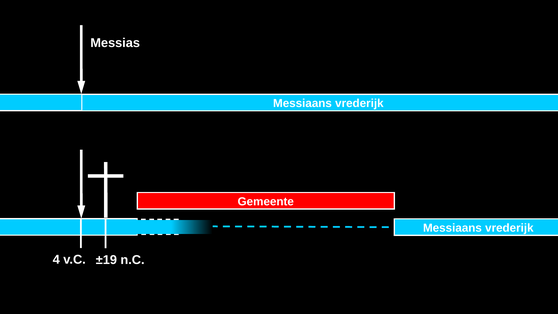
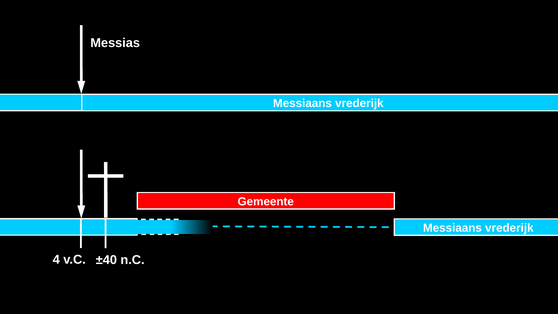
±19: ±19 -> ±40
